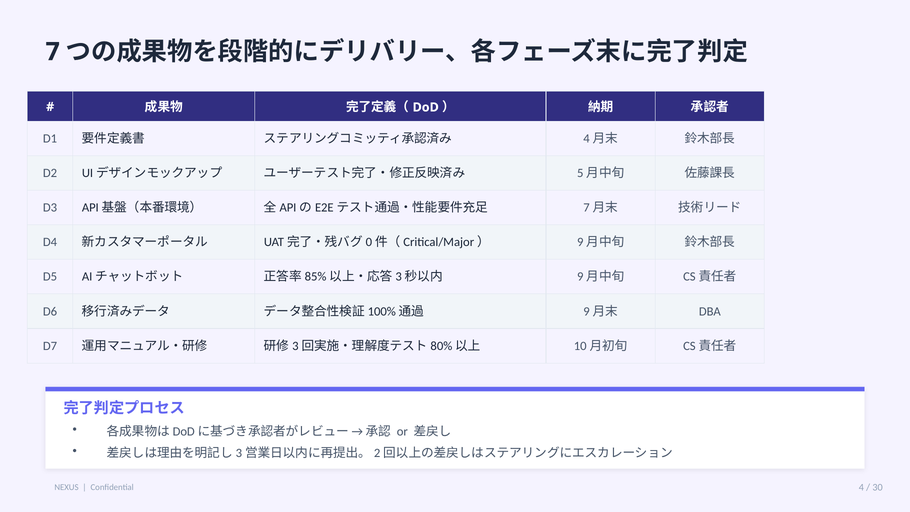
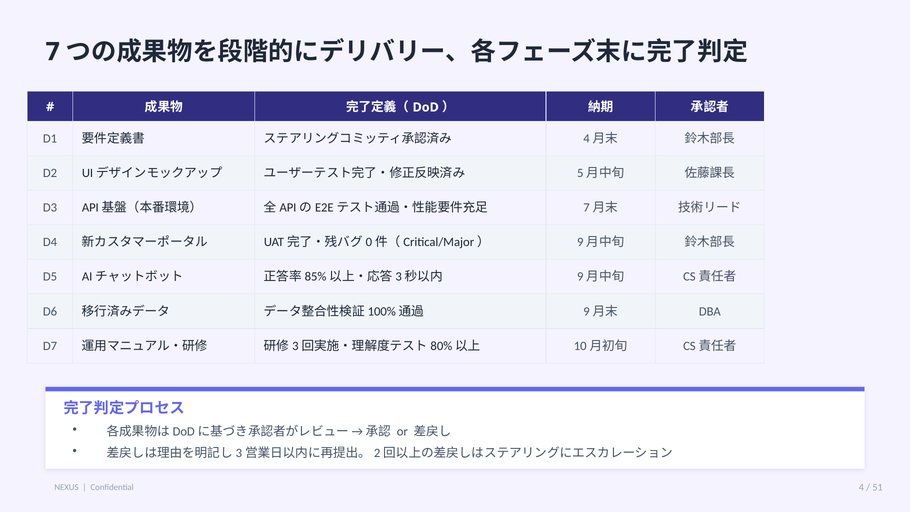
30: 30 -> 51
